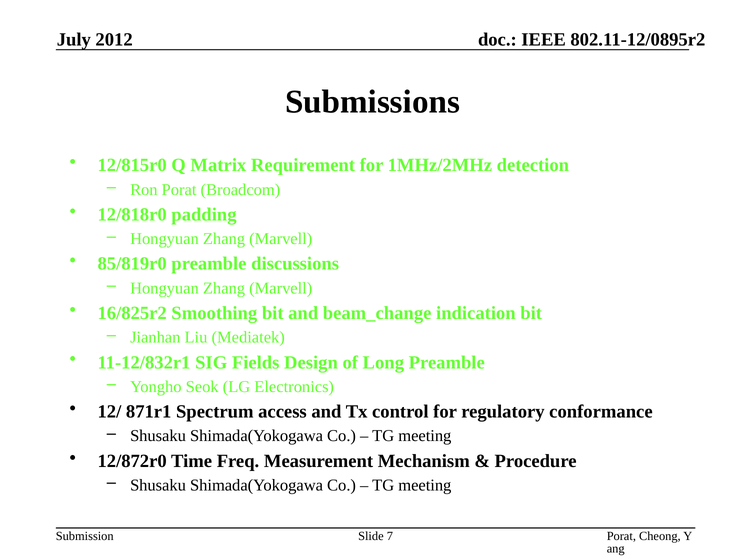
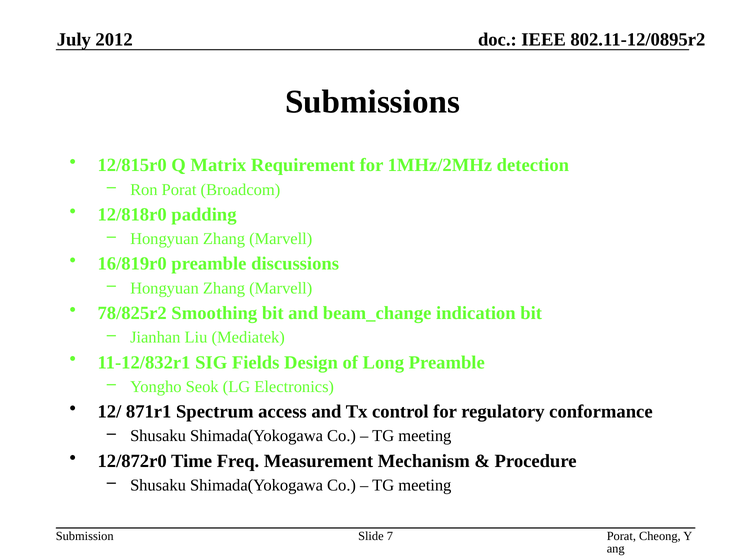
85/819r0: 85/819r0 -> 16/819r0
16/825r2: 16/825r2 -> 78/825r2
